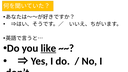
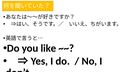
like underline: present -> none
